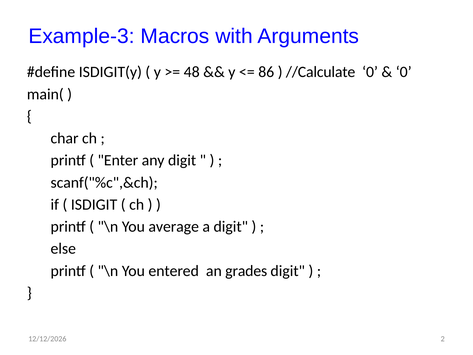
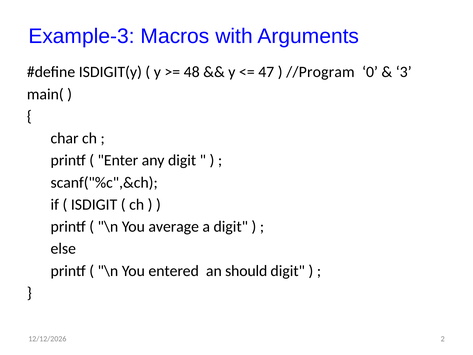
86: 86 -> 47
//Calculate: //Calculate -> //Program
0 at (404, 72): 0 -> 3
grades: grades -> should
